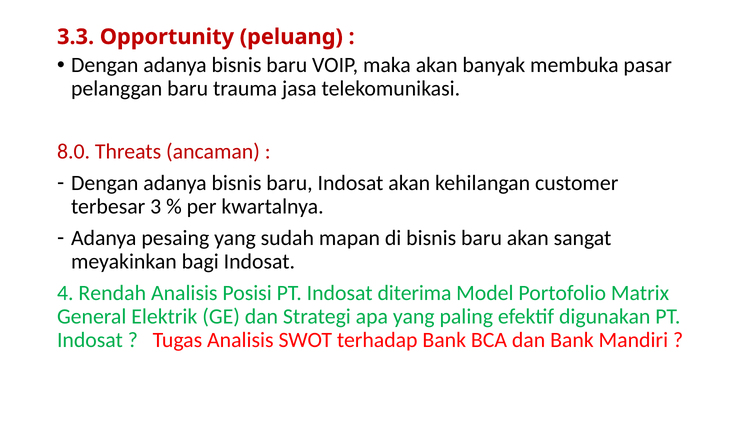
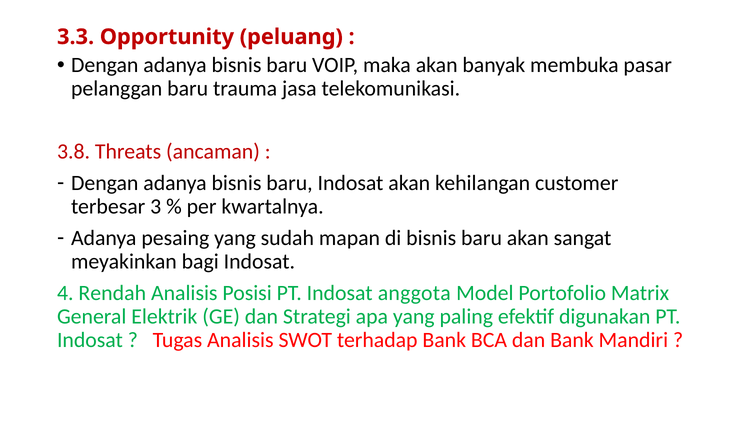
8.0: 8.0 -> 3.8
diterima: diterima -> anggota
